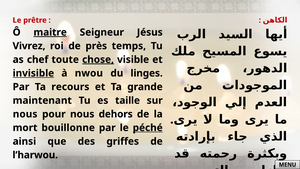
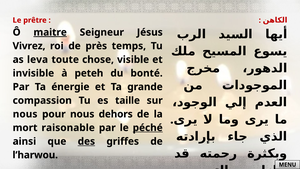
chef: chef -> leva
chose underline: present -> none
invisible underline: present -> none
nwou: nwou -> peteh
linges: linges -> bonté
recours: recours -> énergie
maintenant: maintenant -> compassion
bouillonne: bouillonne -> raisonable
des underline: none -> present
